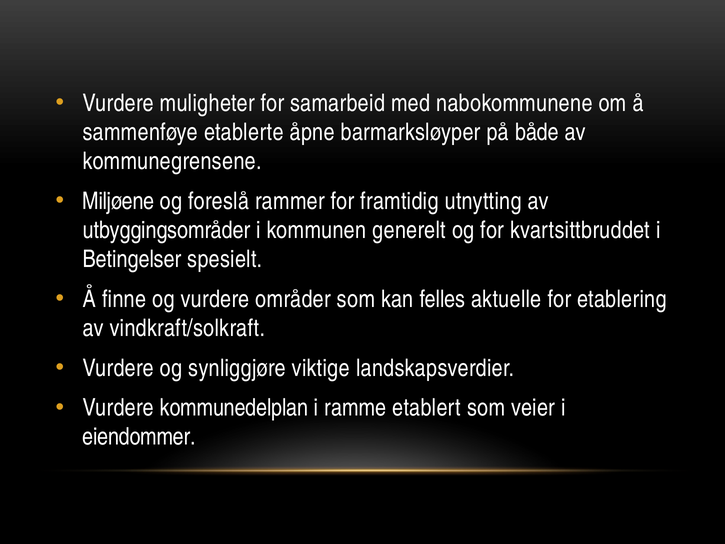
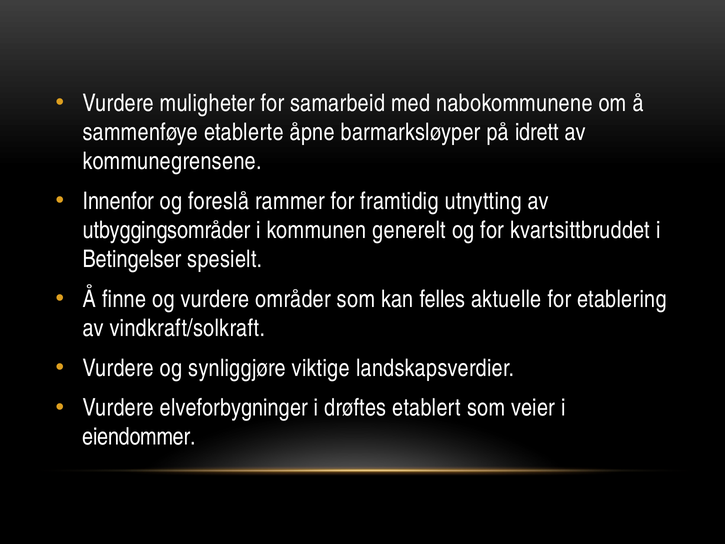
både: både -> idrett
Miljøene: Miljøene -> Innenfor
kommunedelplan: kommunedelplan -> elveforbygninger
ramme: ramme -> drøftes
